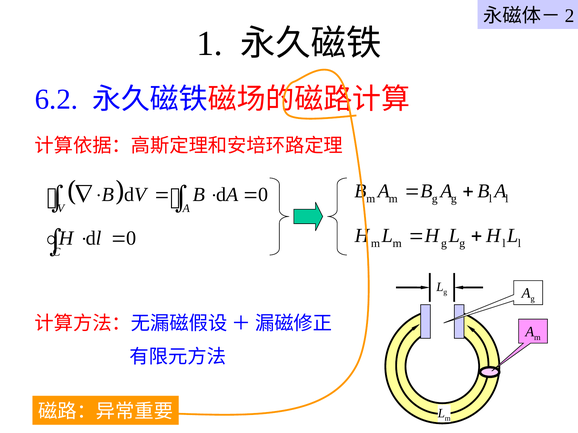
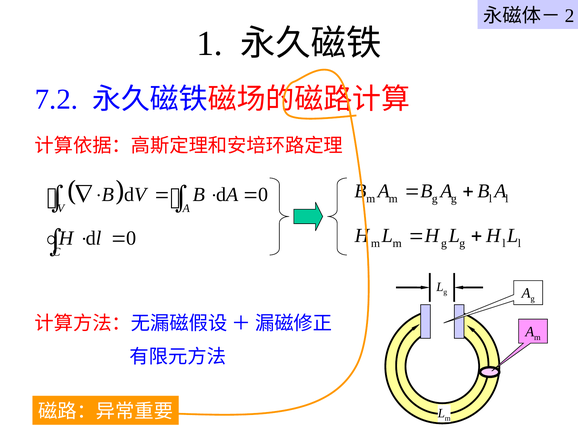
6.2: 6.2 -> 7.2
